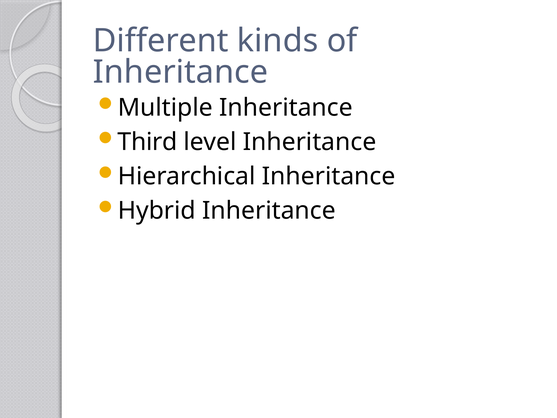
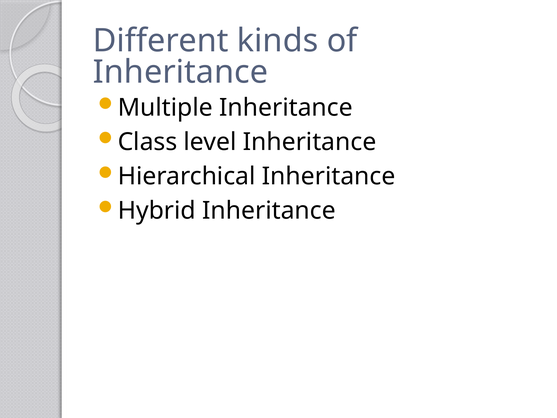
Third: Third -> Class
